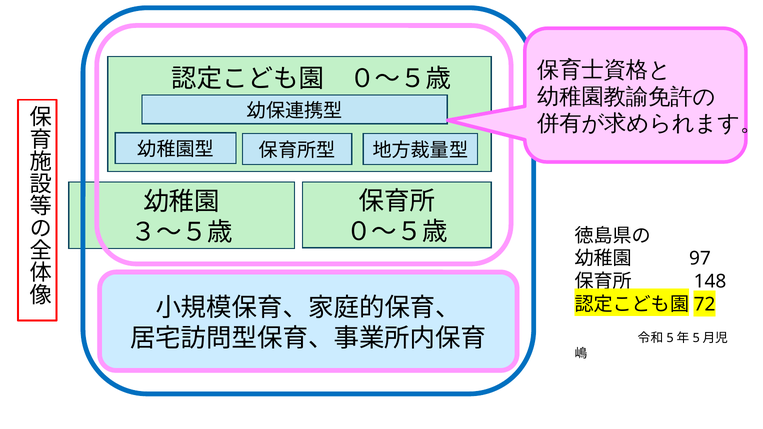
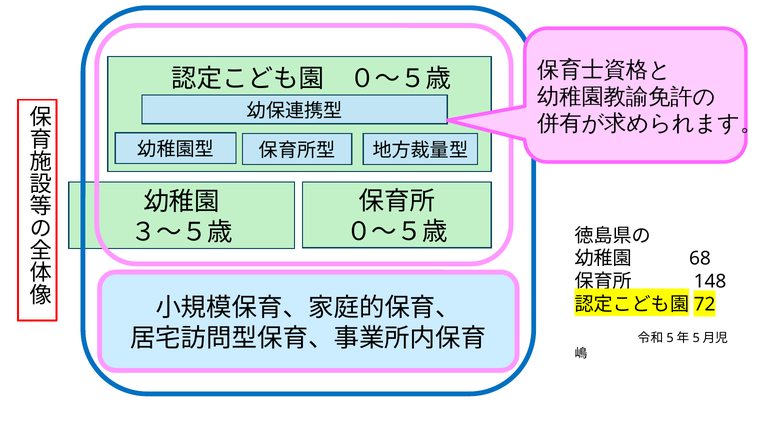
97: 97 -> 68
